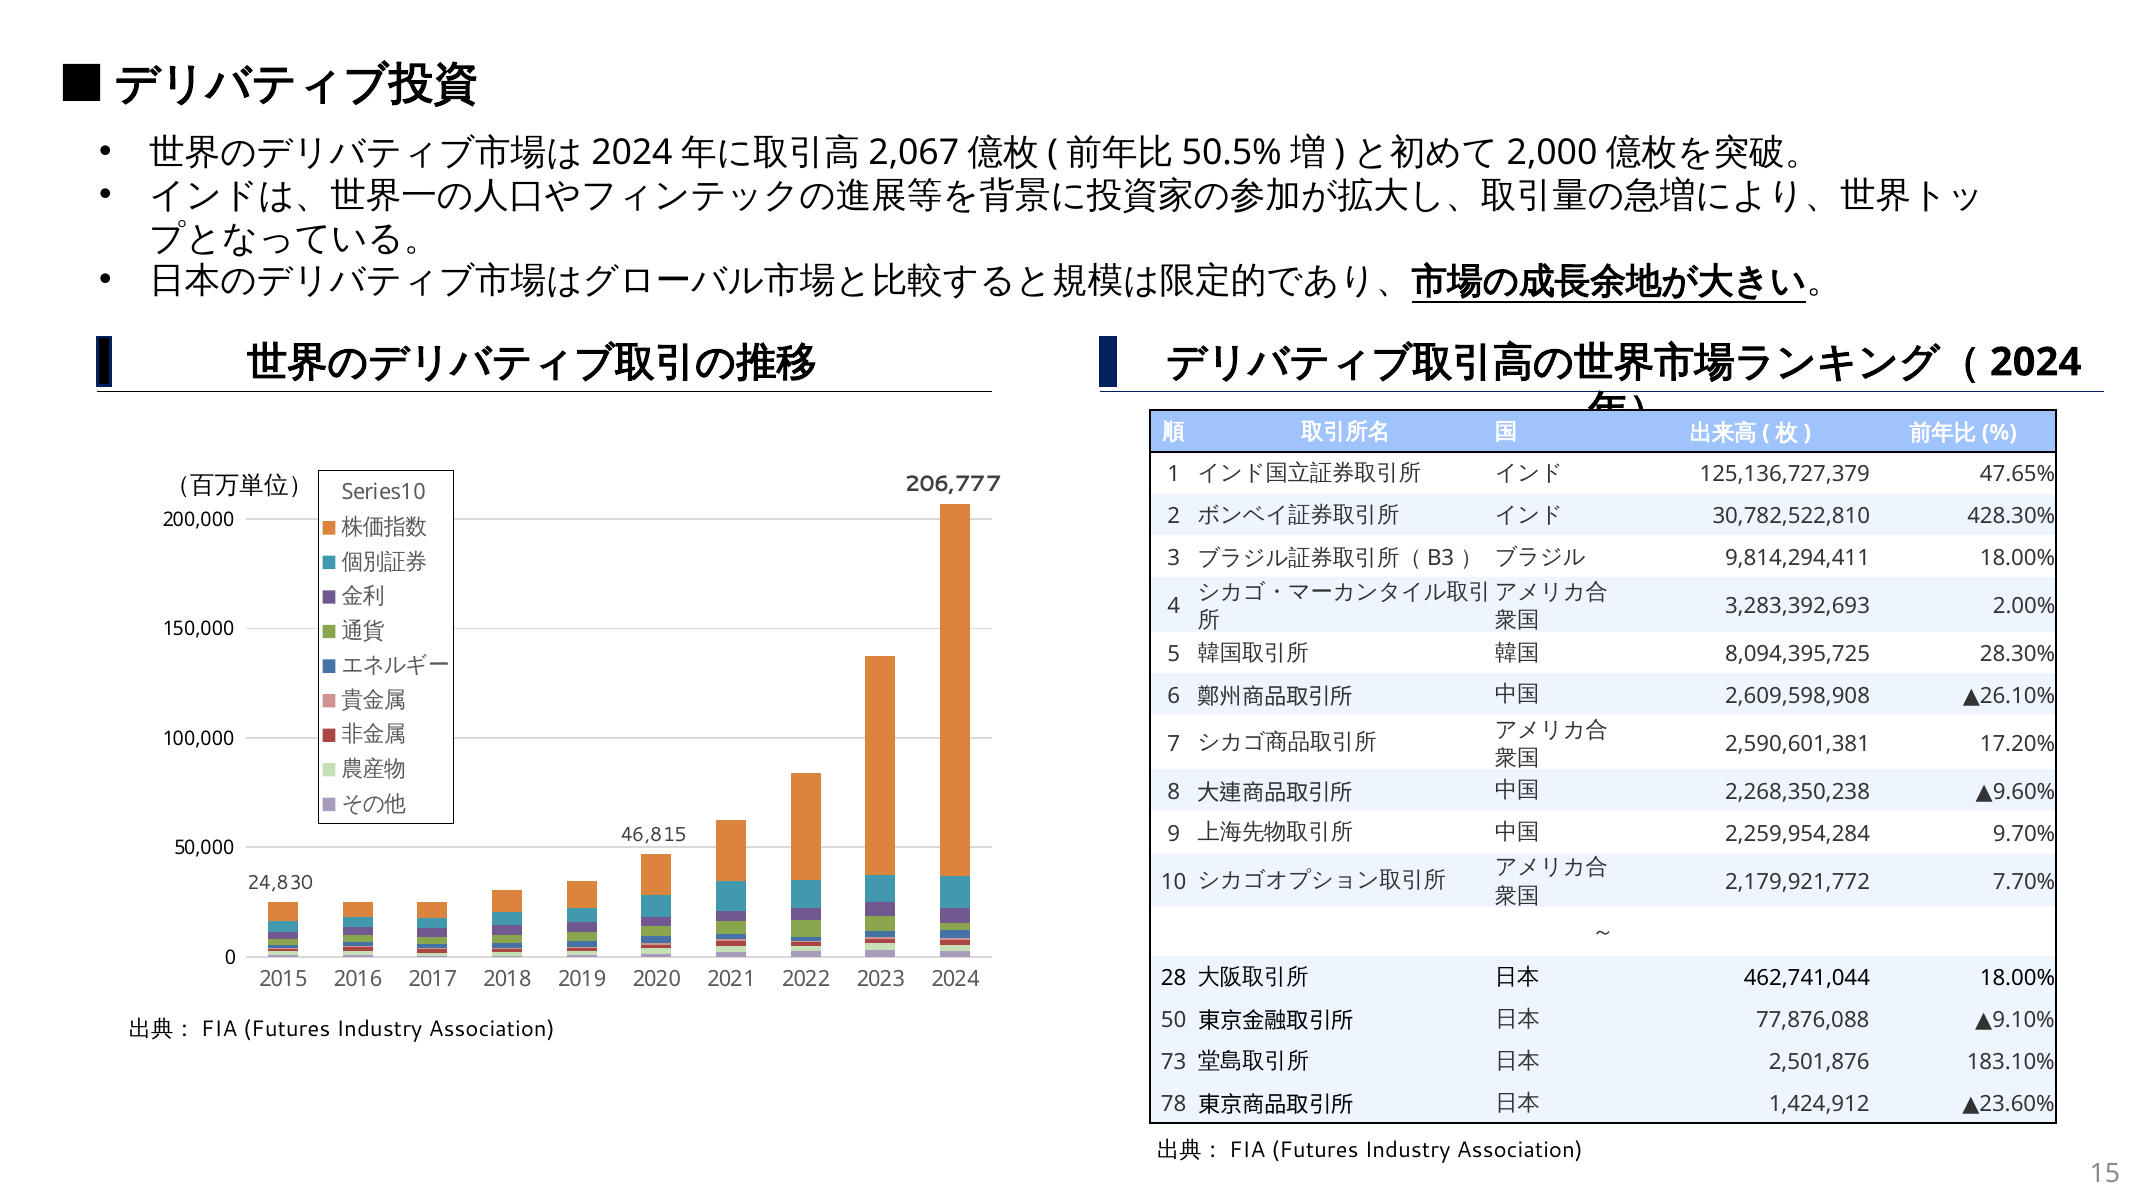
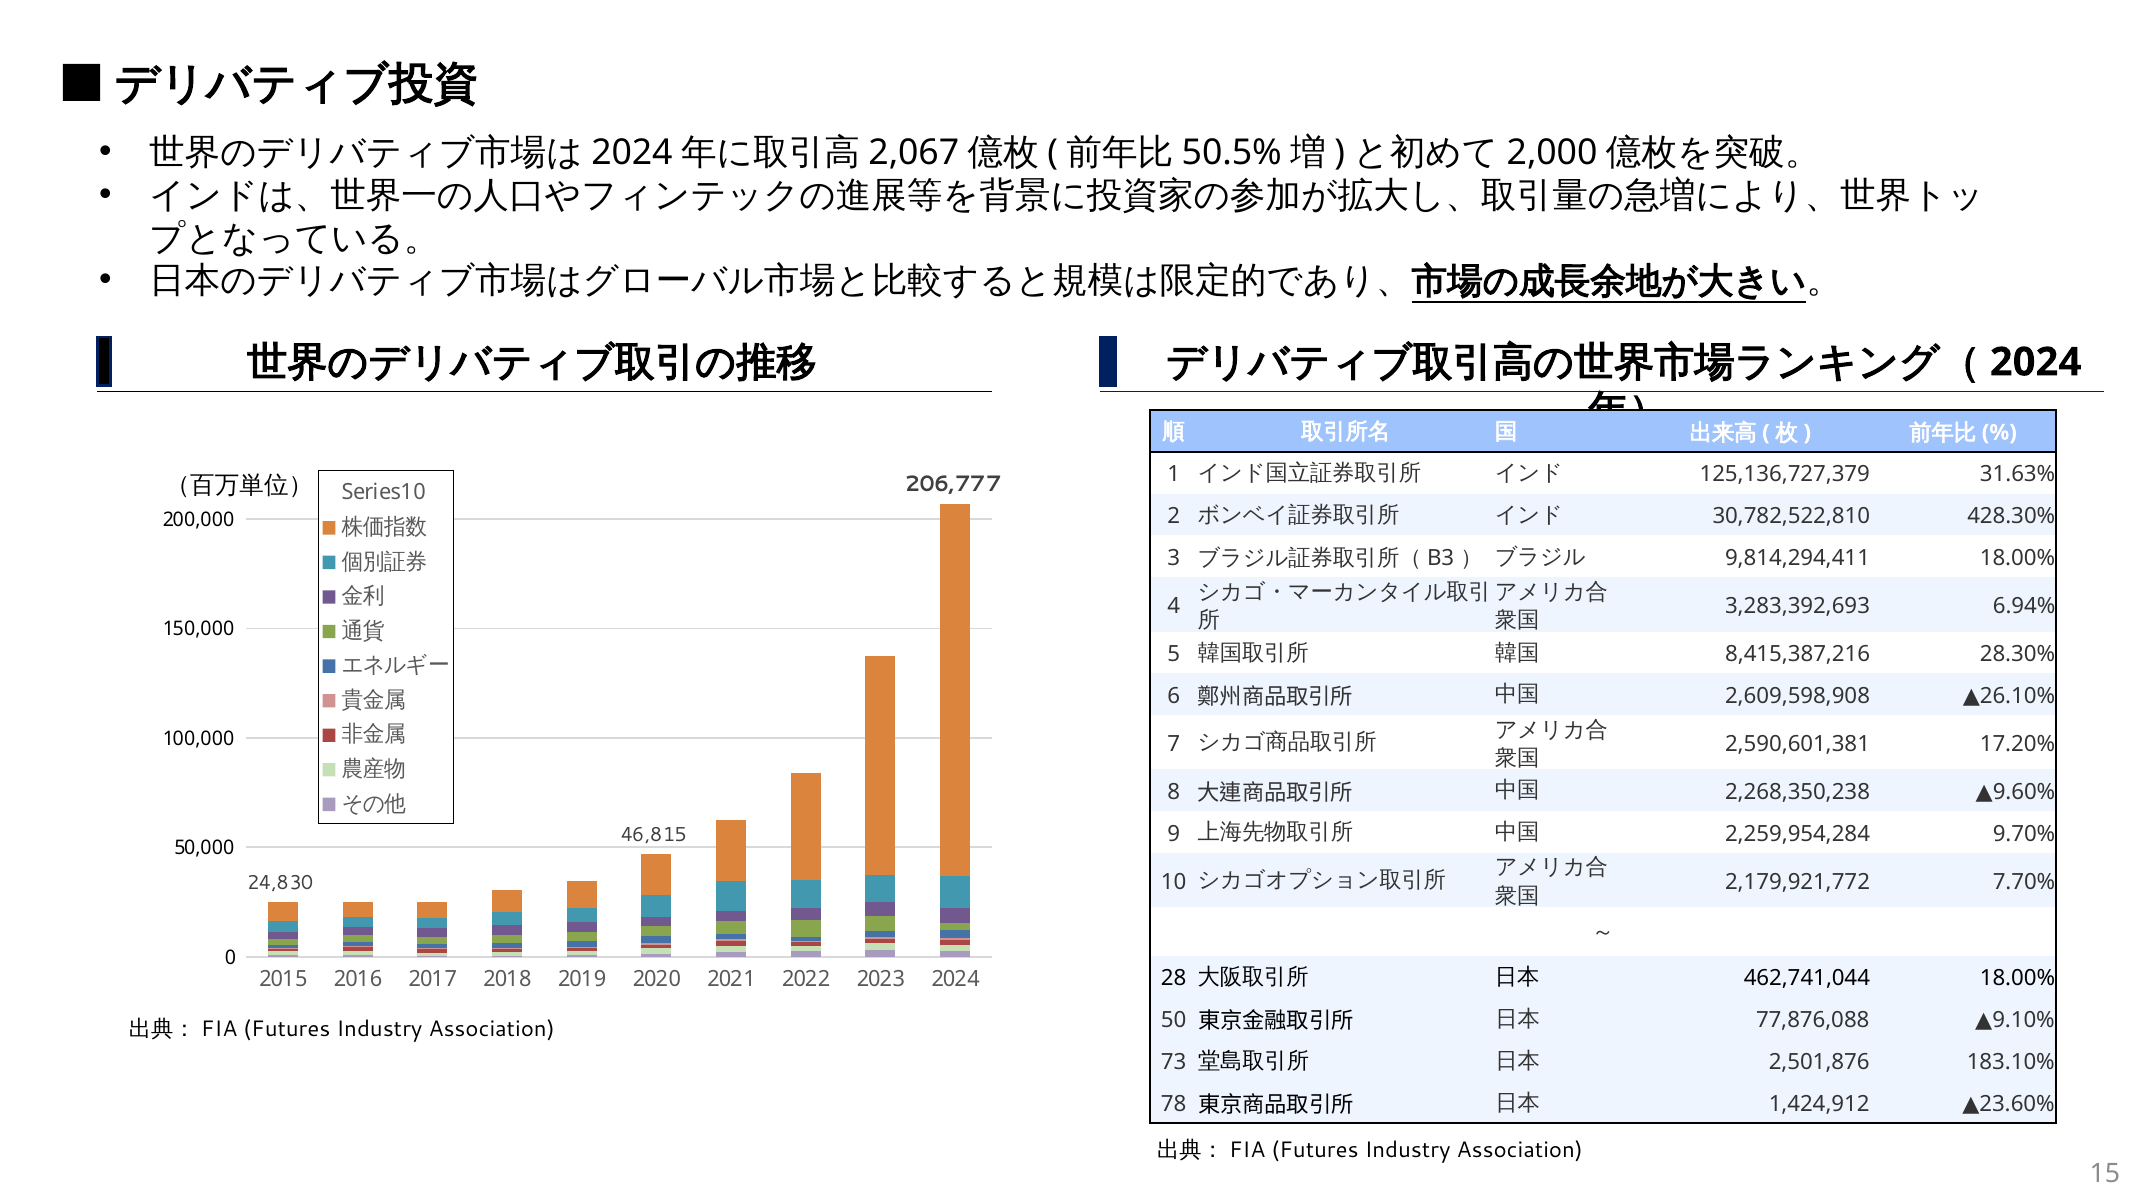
47.65%: 47.65% -> 31.63%
2.00%: 2.00% -> 6.94%
8,094,395,725: 8,094,395,725 -> 8,415,387,216
